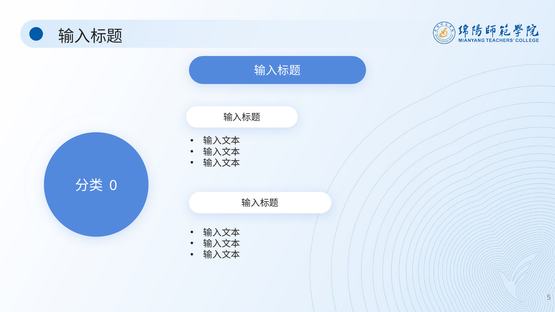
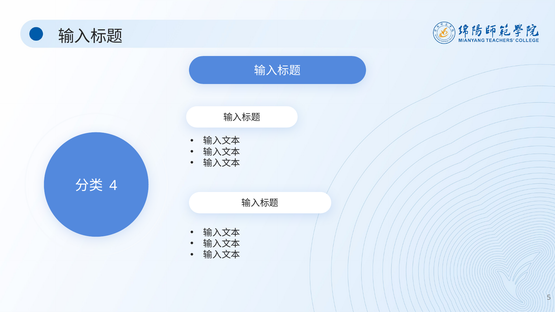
0: 0 -> 4
